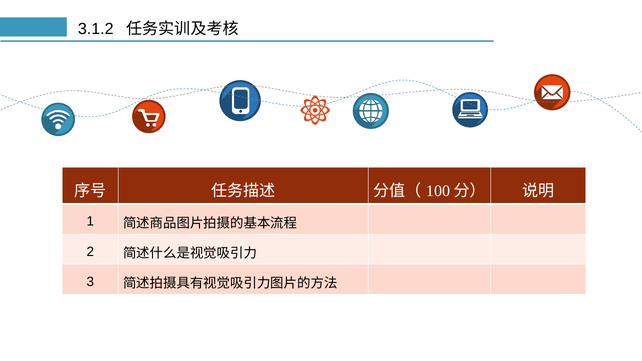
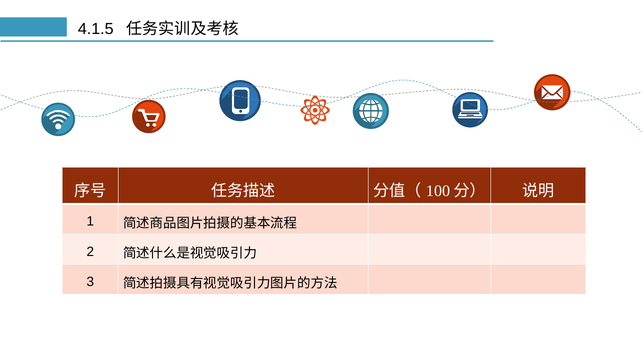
3.1.2: 3.1.2 -> 4.1.5
